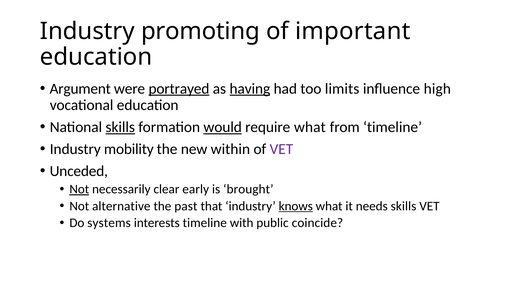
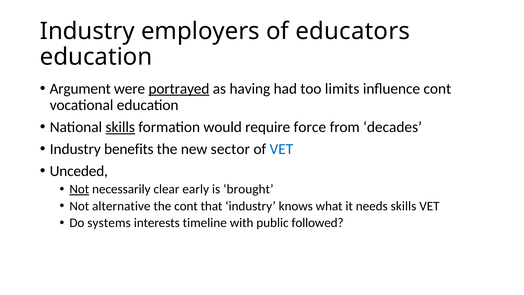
promoting: promoting -> employers
important: important -> educators
having underline: present -> none
influence high: high -> cont
would underline: present -> none
require what: what -> force
from timeline: timeline -> decades
mobility: mobility -> benefits
within: within -> sector
VET at (281, 149) colour: purple -> blue
the past: past -> cont
knows underline: present -> none
coincide: coincide -> followed
